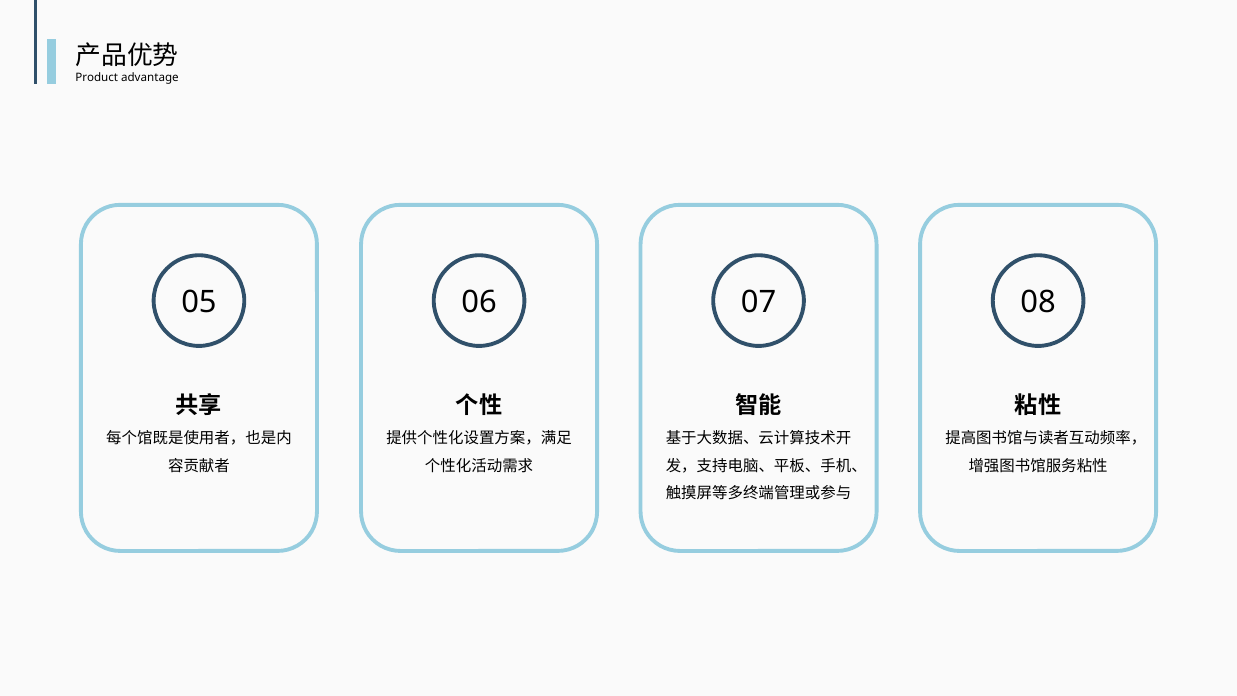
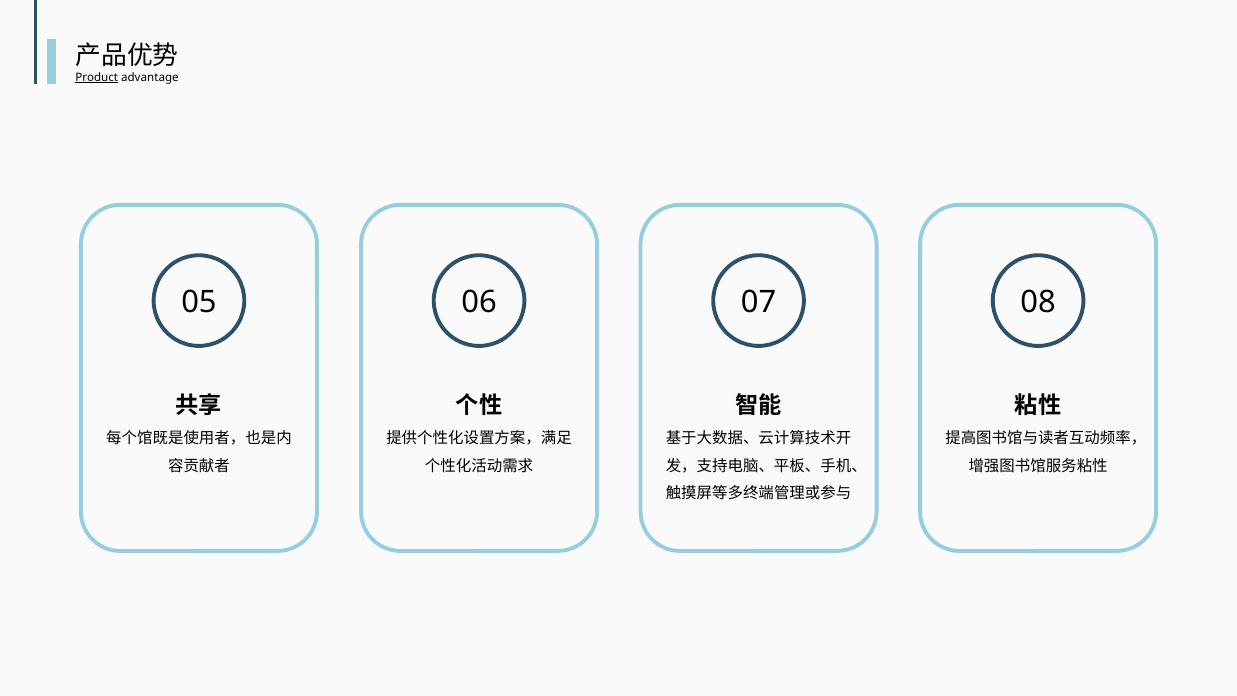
Product underline: none -> present
